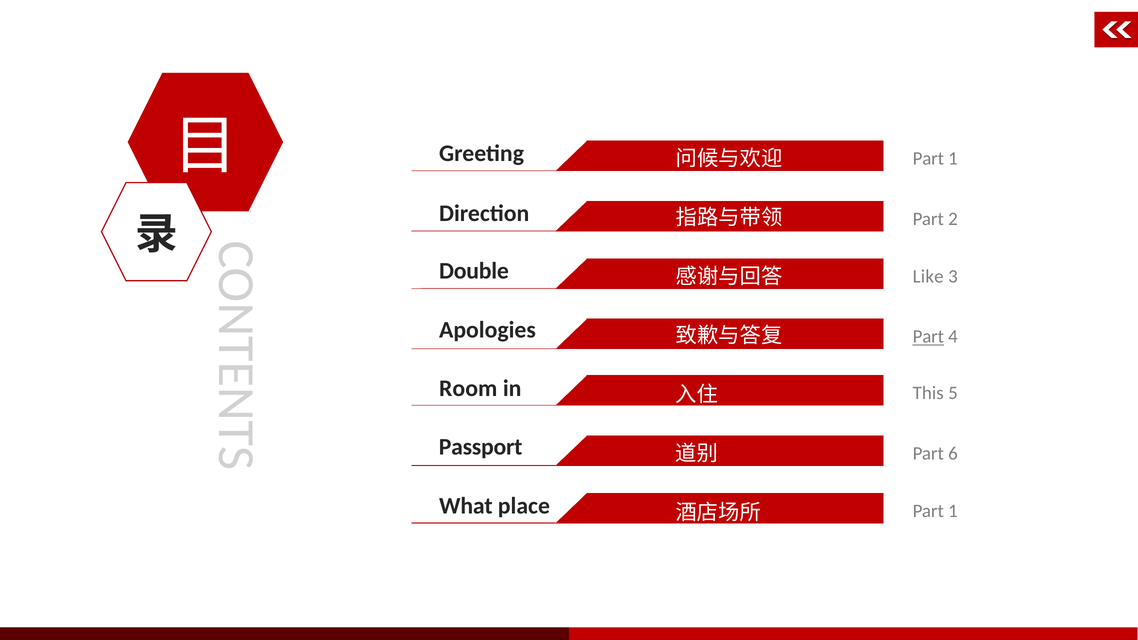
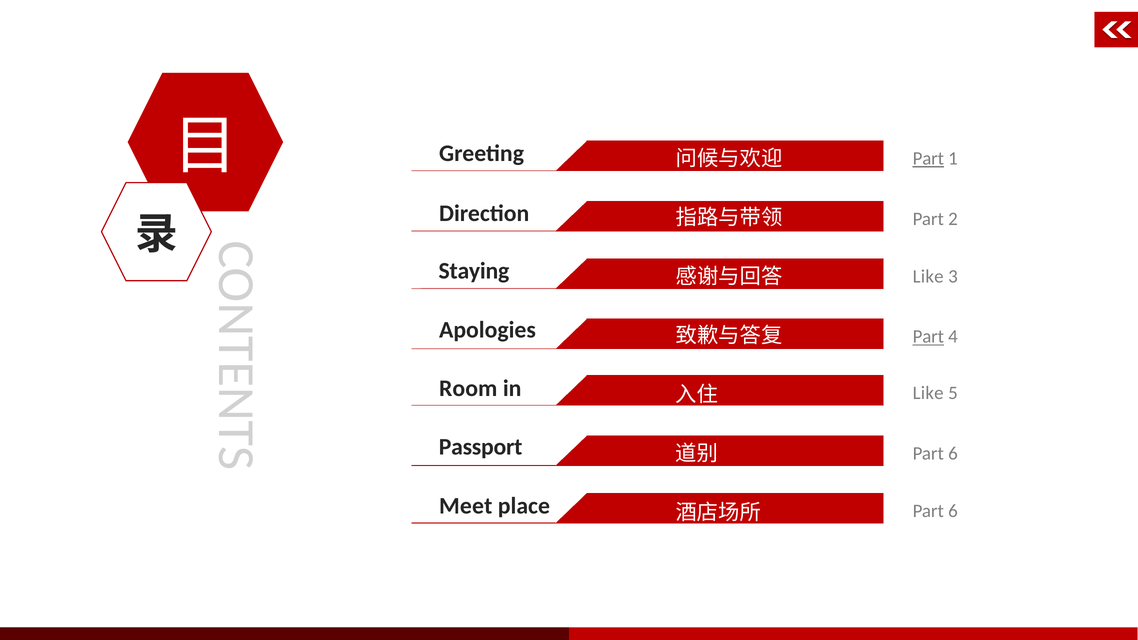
Part at (928, 159) underline: none -> present
Double: Double -> Staying
This at (928, 393): This -> Like
What: What -> Meet
1 at (953, 511): 1 -> 6
